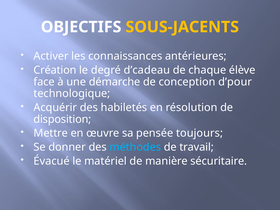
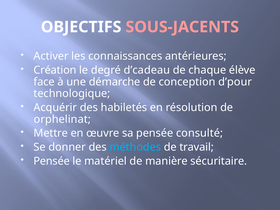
SOUS-JACENTS colour: yellow -> pink
disposition: disposition -> orphelinat
toujours: toujours -> consulté
Évacué at (52, 161): Évacué -> Pensée
